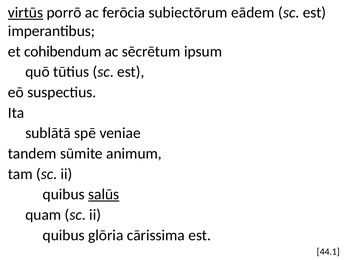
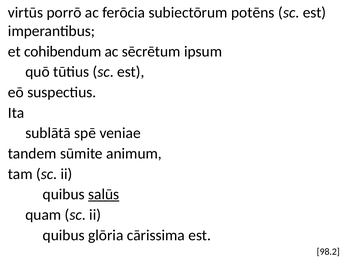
virtūs underline: present -> none
eādem: eādem -> potēns
44.1: 44.1 -> 98.2
